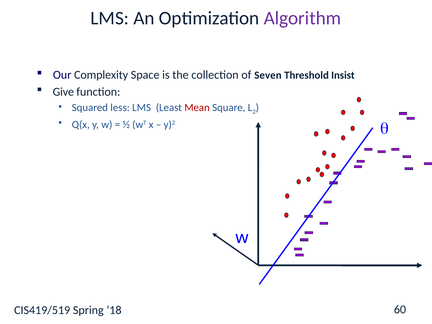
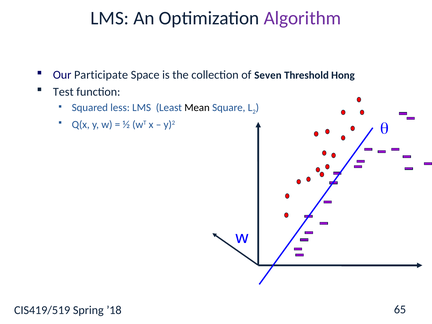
Complexity: Complexity -> Participate
Insist: Insist -> Hong
Give: Give -> Test
Mean colour: red -> black
60: 60 -> 65
